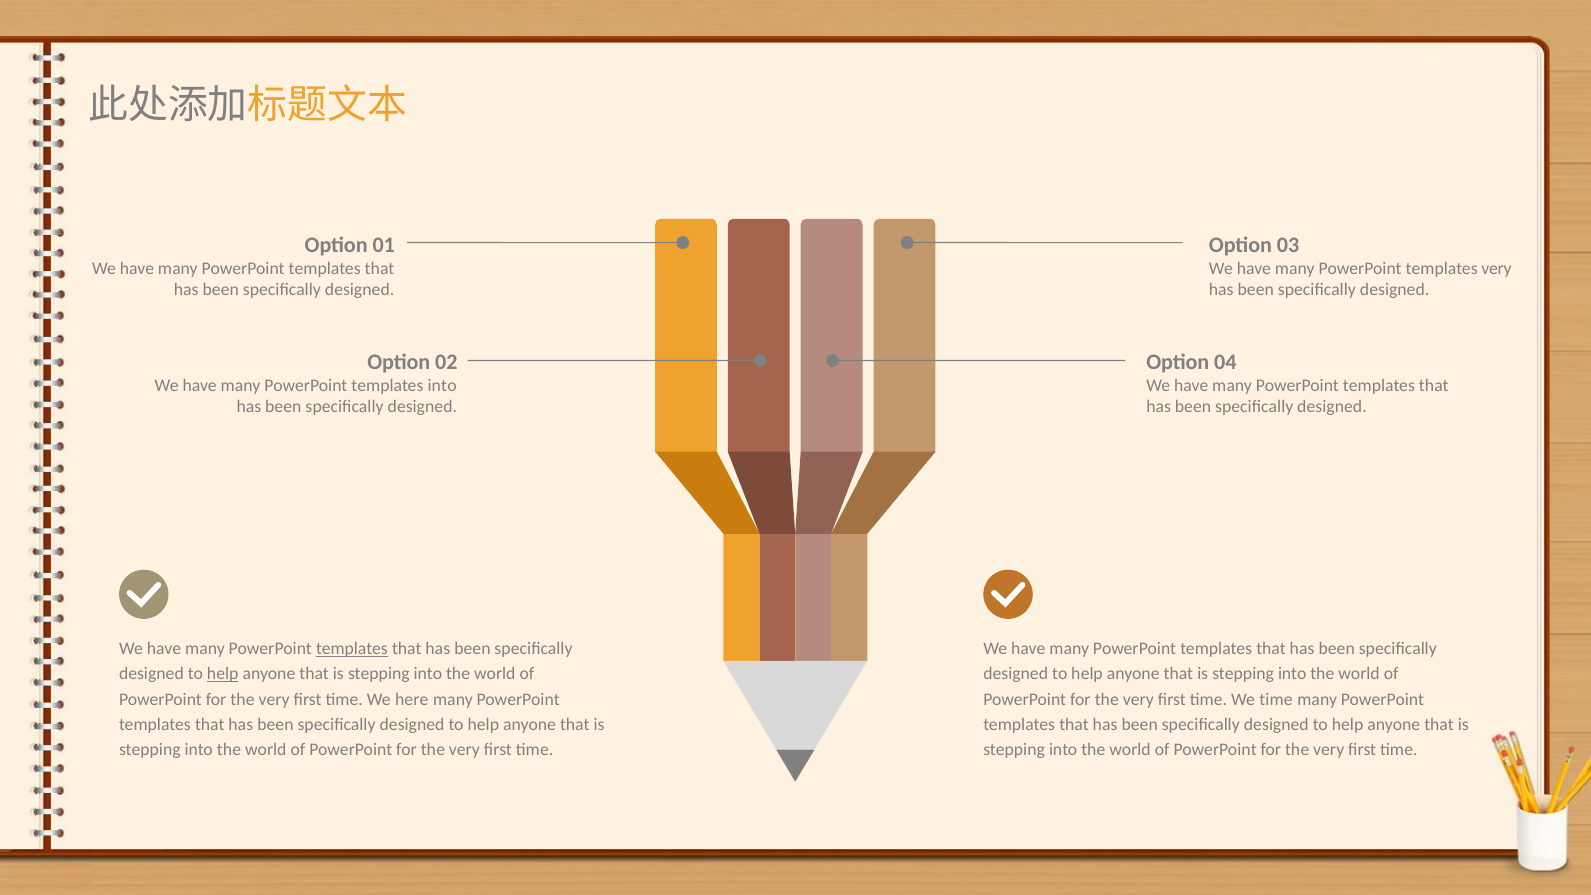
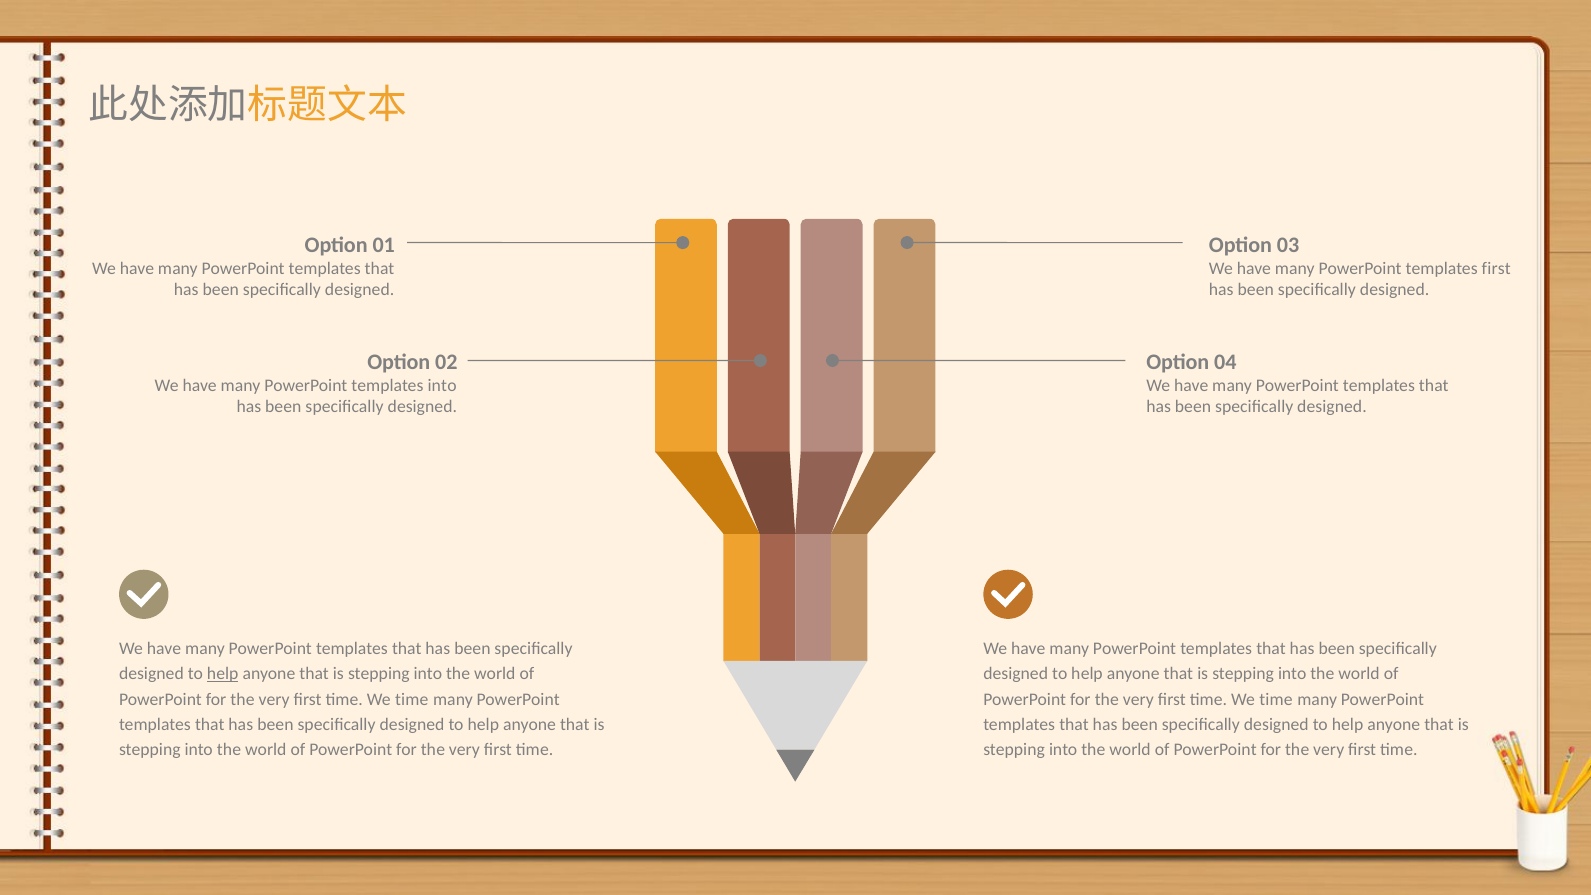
templates very: very -> first
templates at (352, 648) underline: present -> none
here at (412, 699): here -> time
